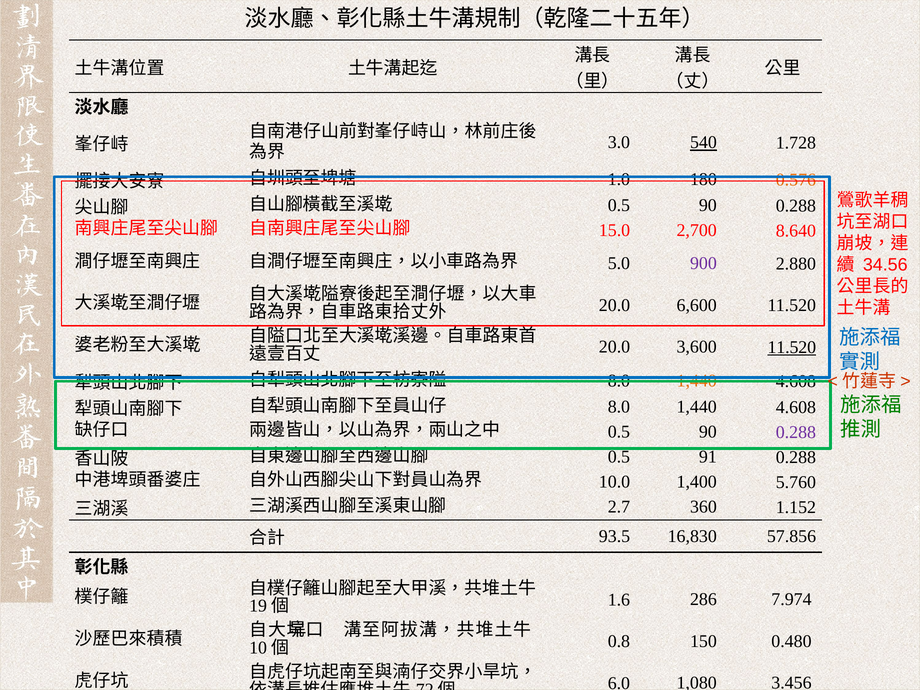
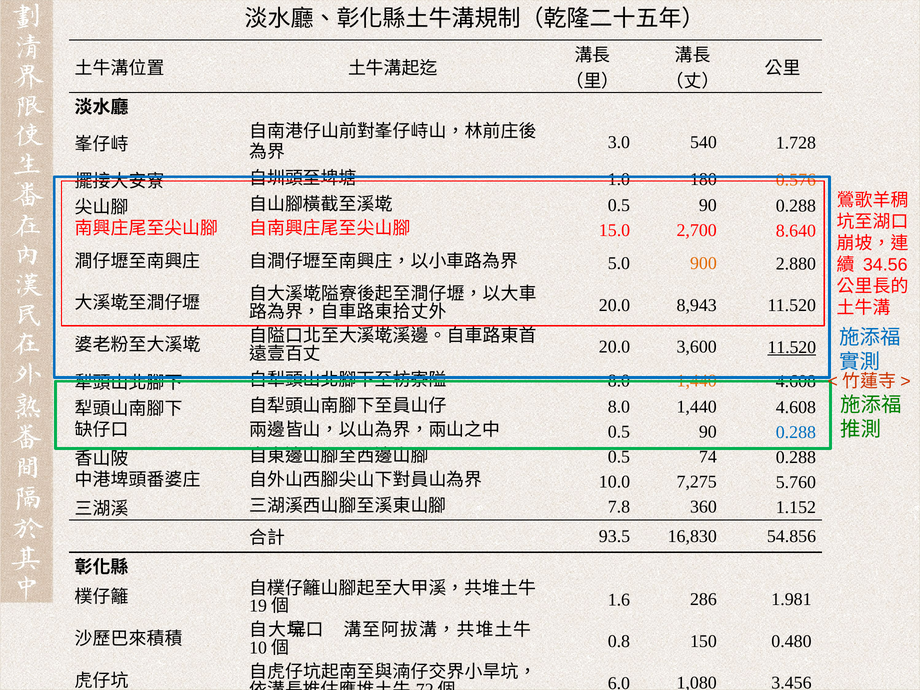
540 underline: present -> none
900 colour: purple -> orange
6,600: 6,600 -> 8,943
0.288 at (796, 432) colour: purple -> blue
91: 91 -> 74
1,400: 1,400 -> 7,275
2.7: 2.7 -> 7.8
57.856: 57.856 -> 54.856
7.974: 7.974 -> 1.981
